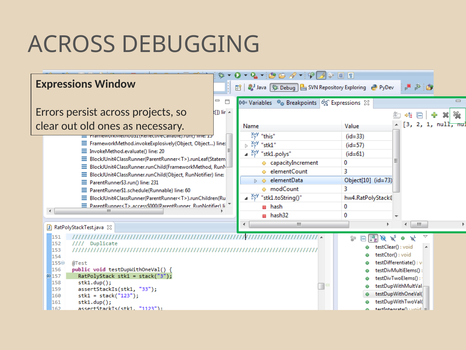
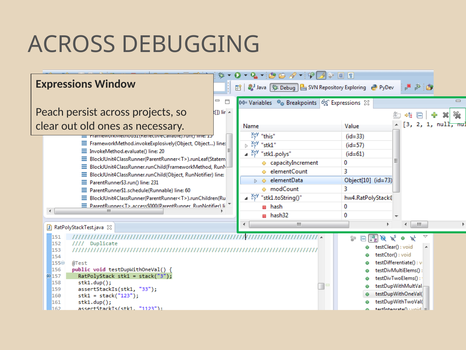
Errors: Errors -> Peach
